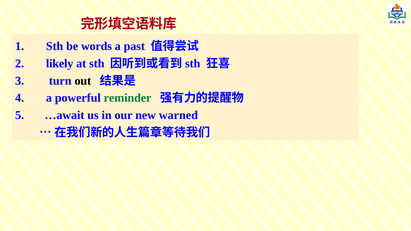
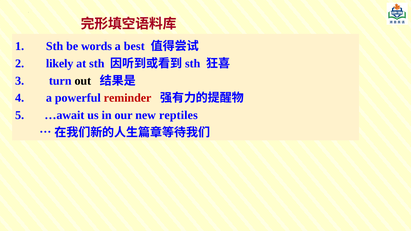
past: past -> best
reminder colour: green -> red
warned: warned -> reptiles
